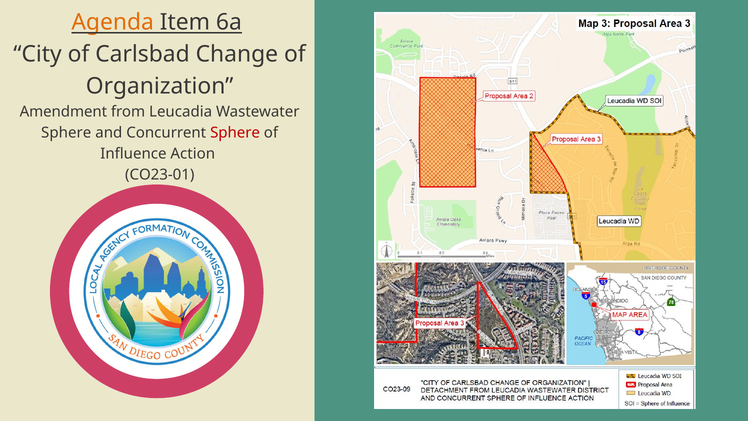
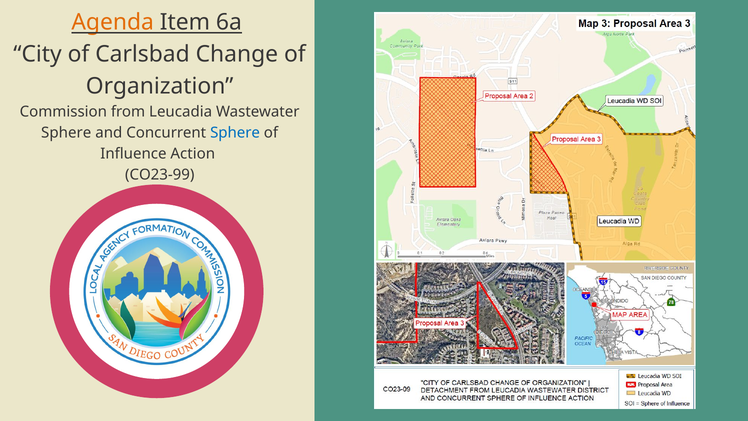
Amendment: Amendment -> Commission
Sphere at (235, 133) colour: red -> blue
CO23-01: CO23-01 -> CO23-99
